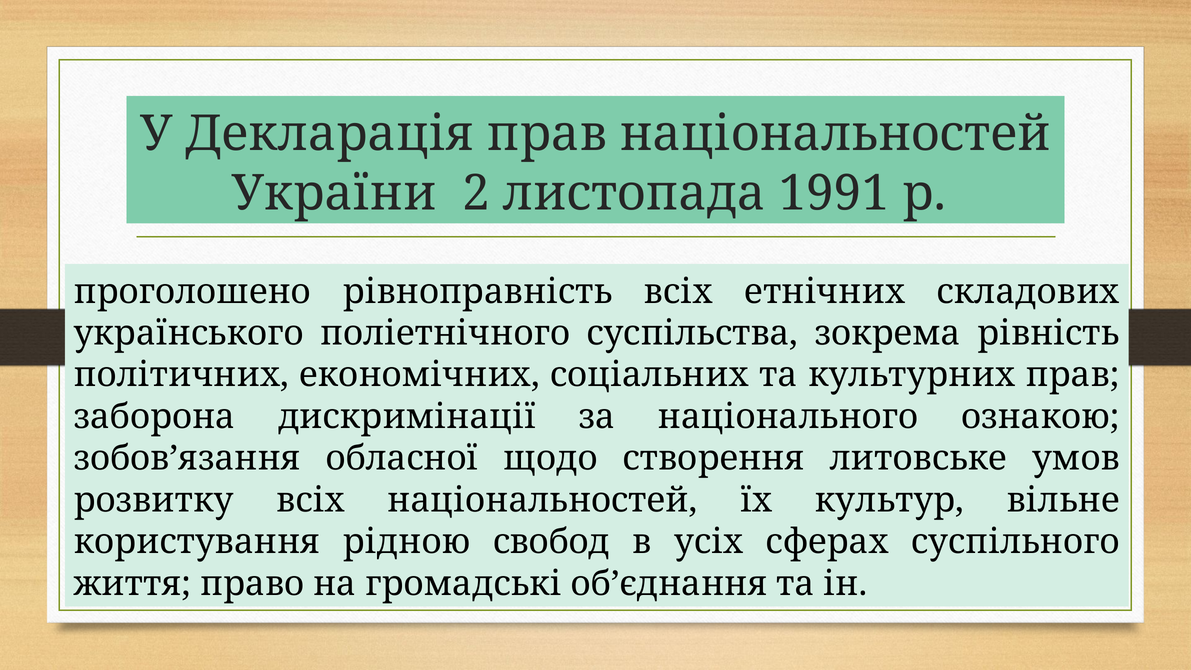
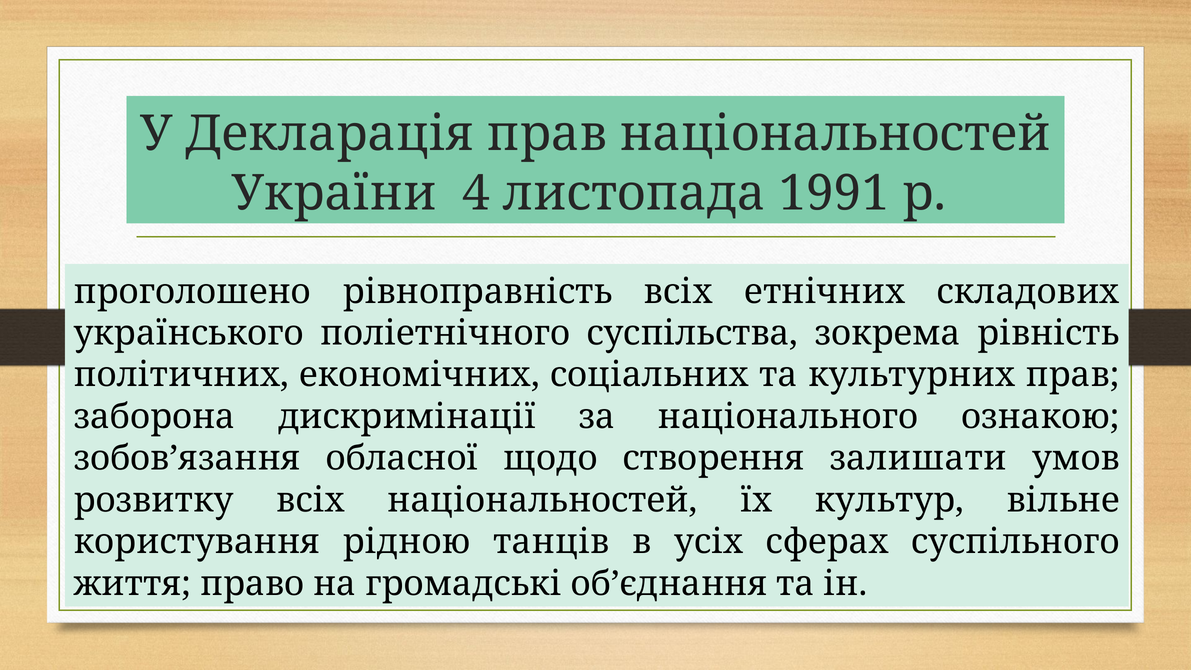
2: 2 -> 4
литовське: литовське -> залишати
свобод: свобод -> танців
